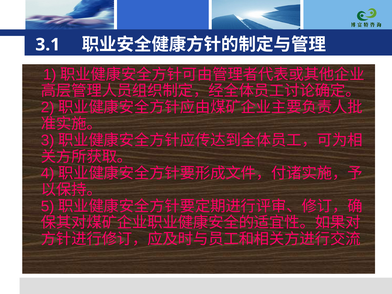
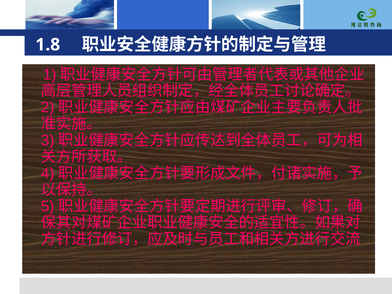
3.1: 3.1 -> 1.8
